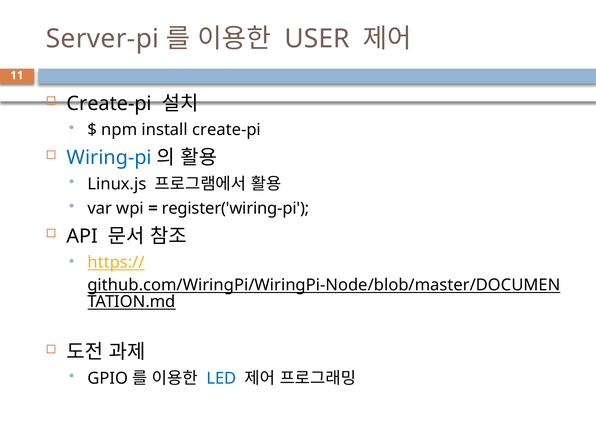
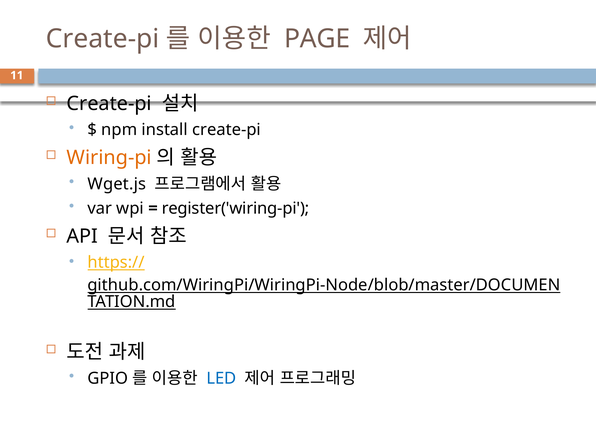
Server-pi at (102, 39): Server-pi -> Create-pi
USER: USER -> PAGE
Wiring-pi colour: blue -> orange
Linux.js: Linux.js -> Wget.js
